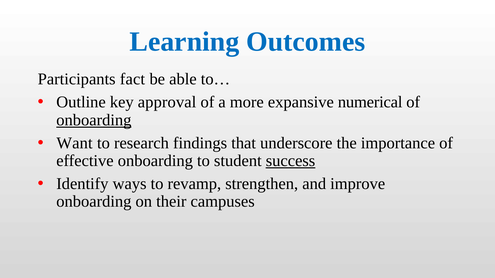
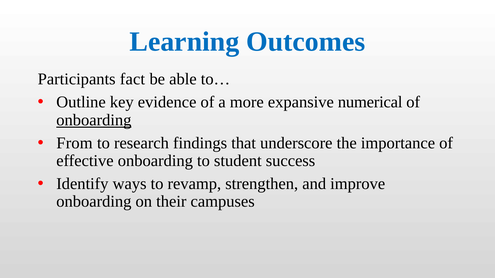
approval: approval -> evidence
Want: Want -> From
success underline: present -> none
